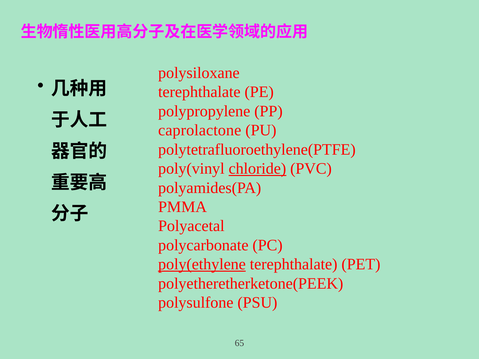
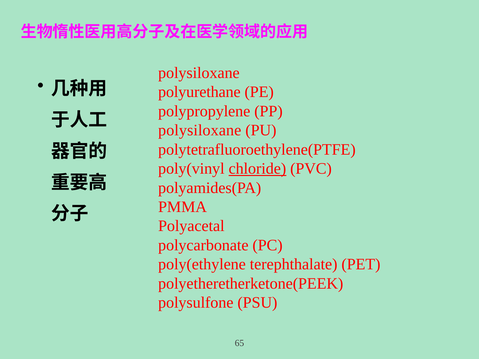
terephthalate at (199, 92): terephthalate -> polyurethane
caprolactone at (200, 130): caprolactone -> polysiloxane
poly(ethylene underline: present -> none
